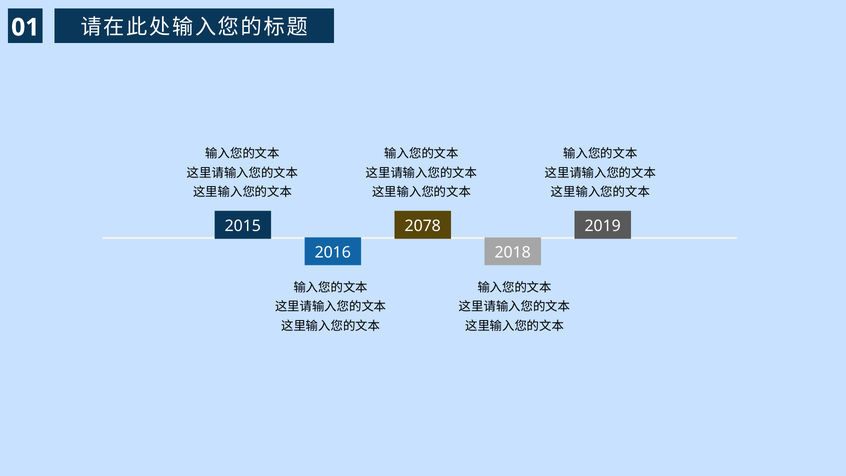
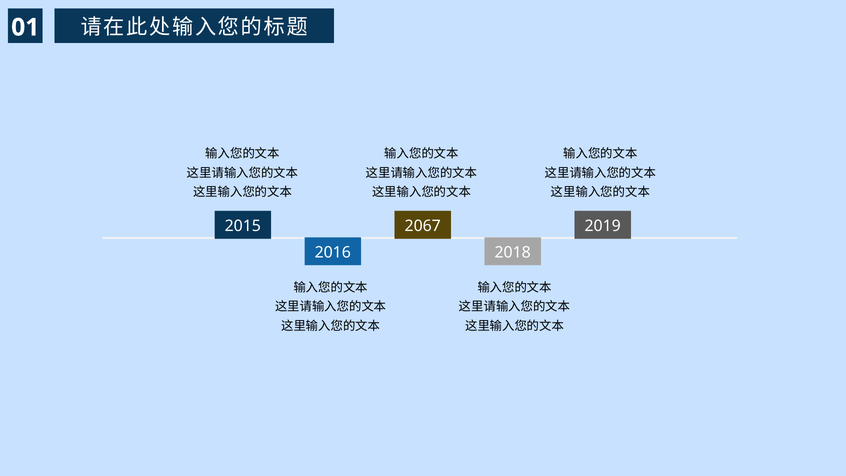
2078: 2078 -> 2067
